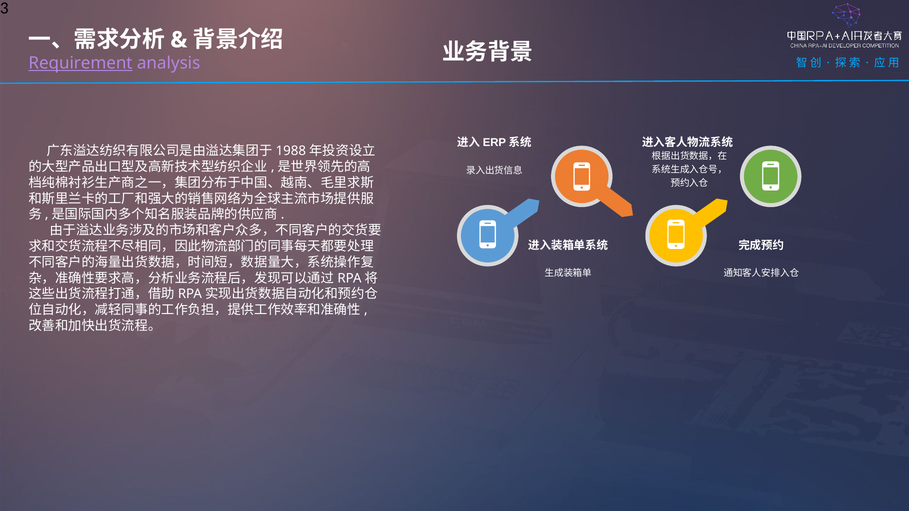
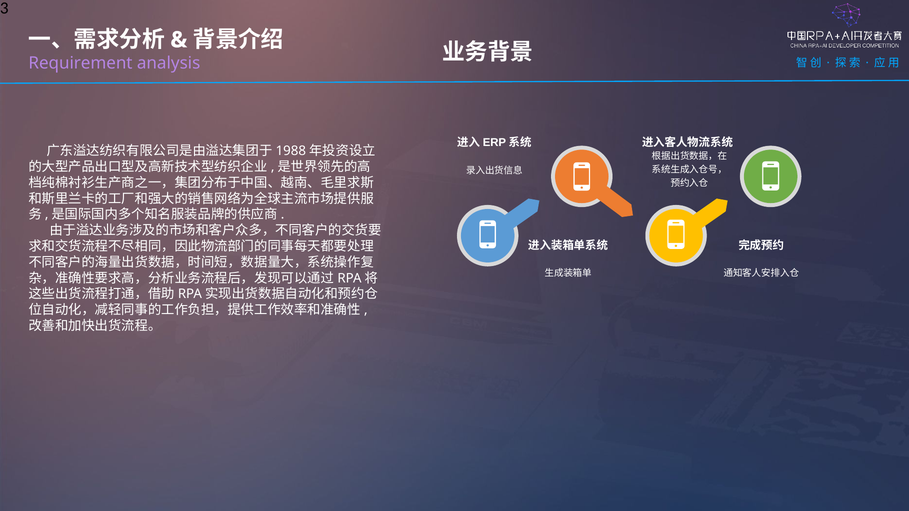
Requirement underline: present -> none
